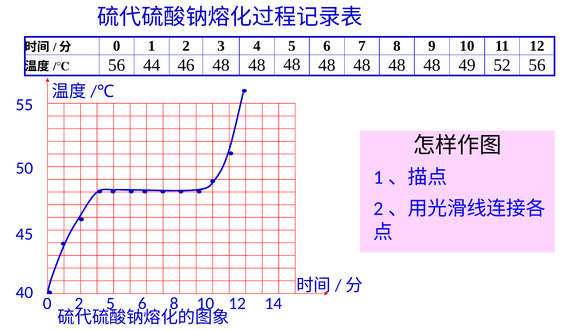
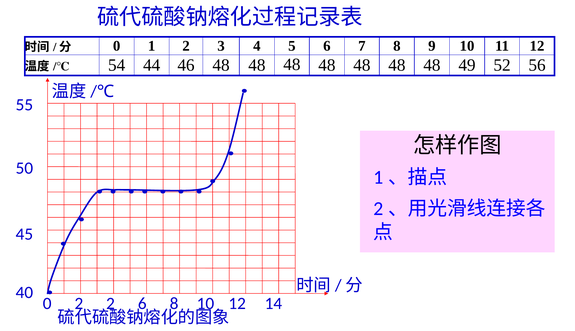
56 at (117, 65): 56 -> 54
2 5: 5 -> 2
